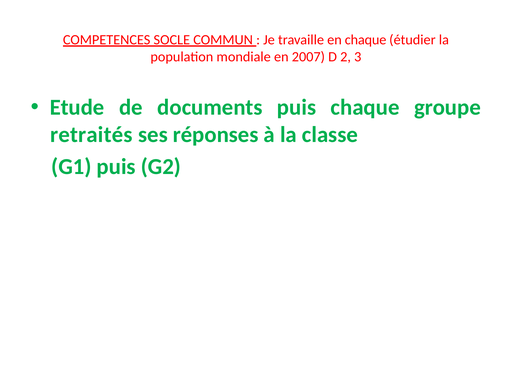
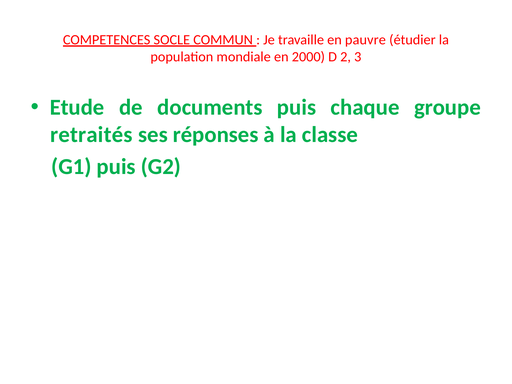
en chaque: chaque -> pauvre
2007: 2007 -> 2000
